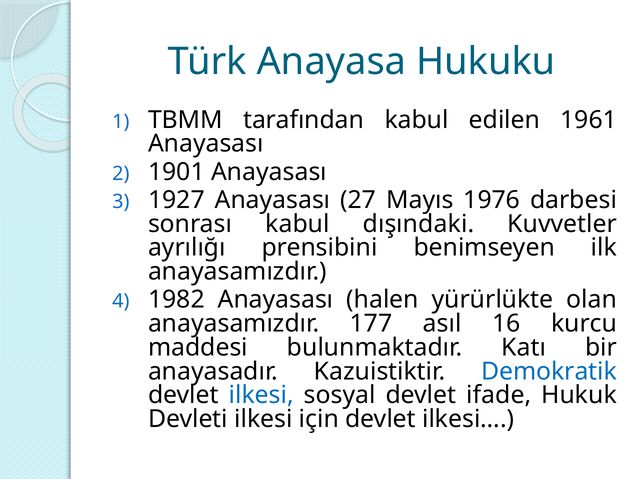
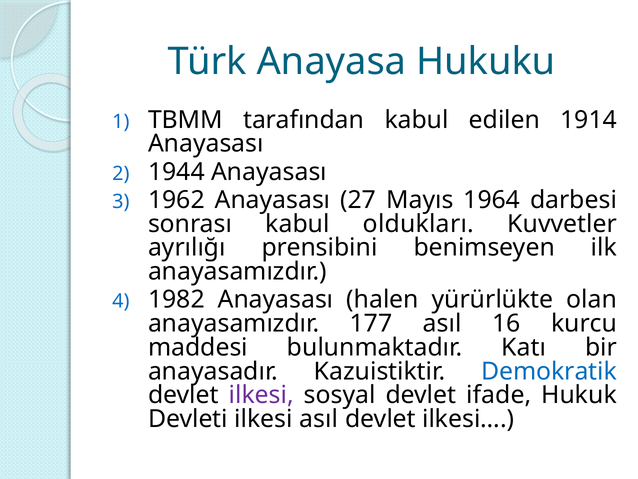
1961: 1961 -> 1914
1901: 1901 -> 1944
1927: 1927 -> 1962
1976: 1976 -> 1964
dışındaki: dışındaki -> oldukları
ilkesi at (261, 395) colour: blue -> purple
ilkesi için: için -> asıl
